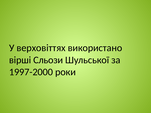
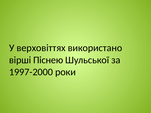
Сльози: Сльози -> Піснею
